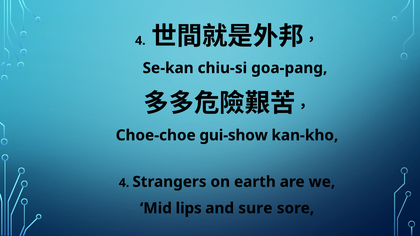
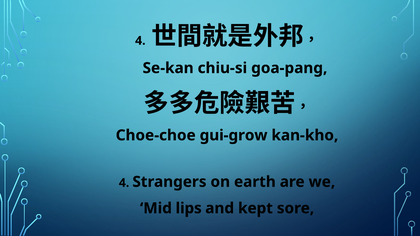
gui-show: gui-show -> gui-grow
sure: sure -> kept
